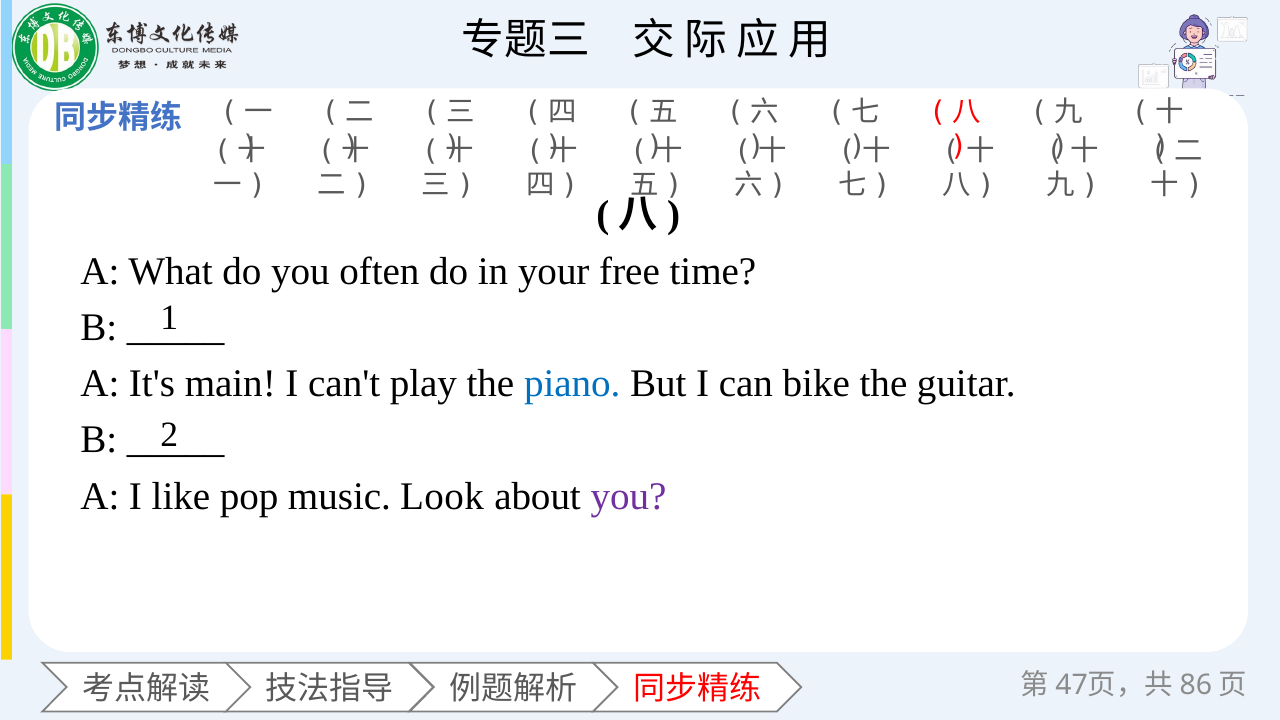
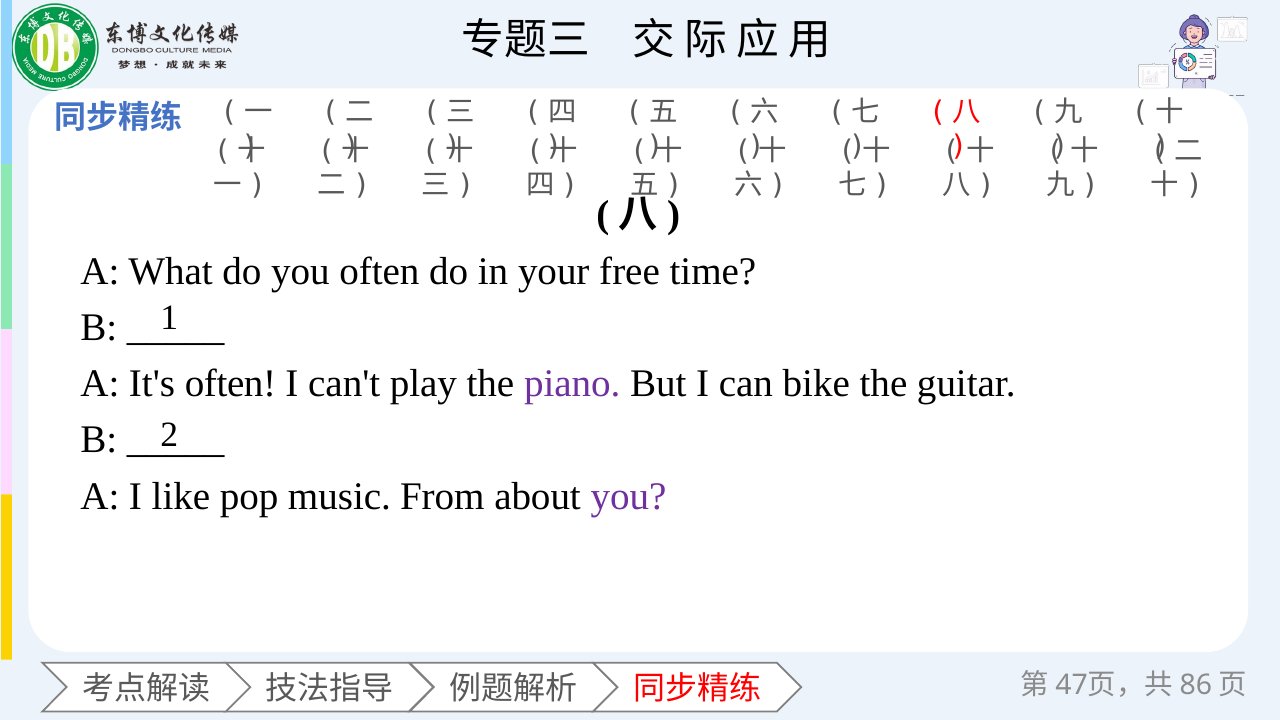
It's main: main -> often
piano colour: blue -> purple
Look: Look -> From
